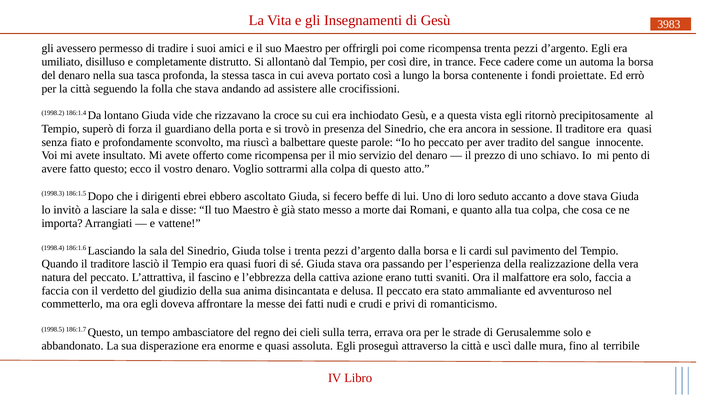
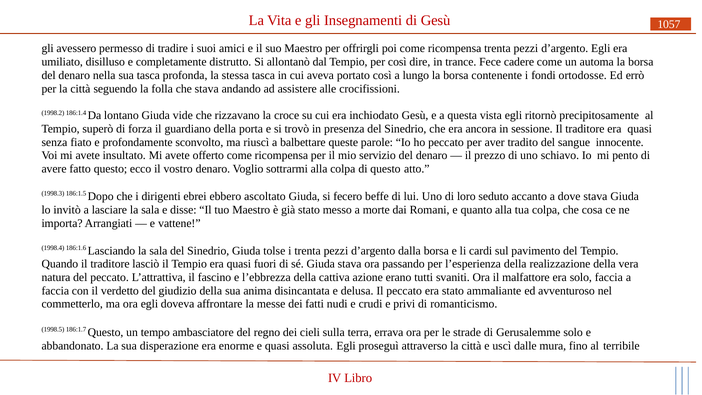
3983: 3983 -> 1057
proiettate: proiettate -> ortodosse
